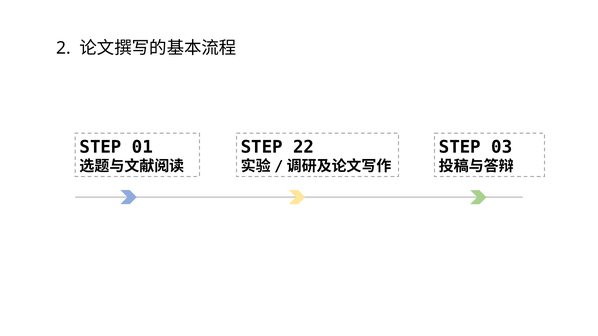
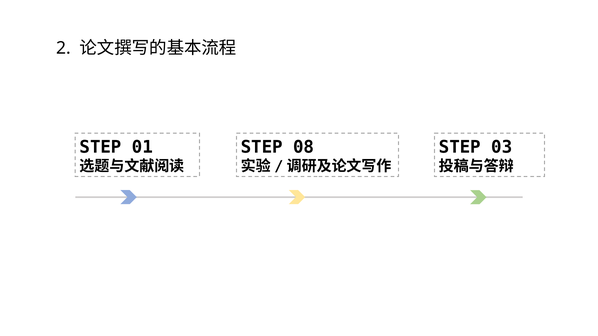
22: 22 -> 08
